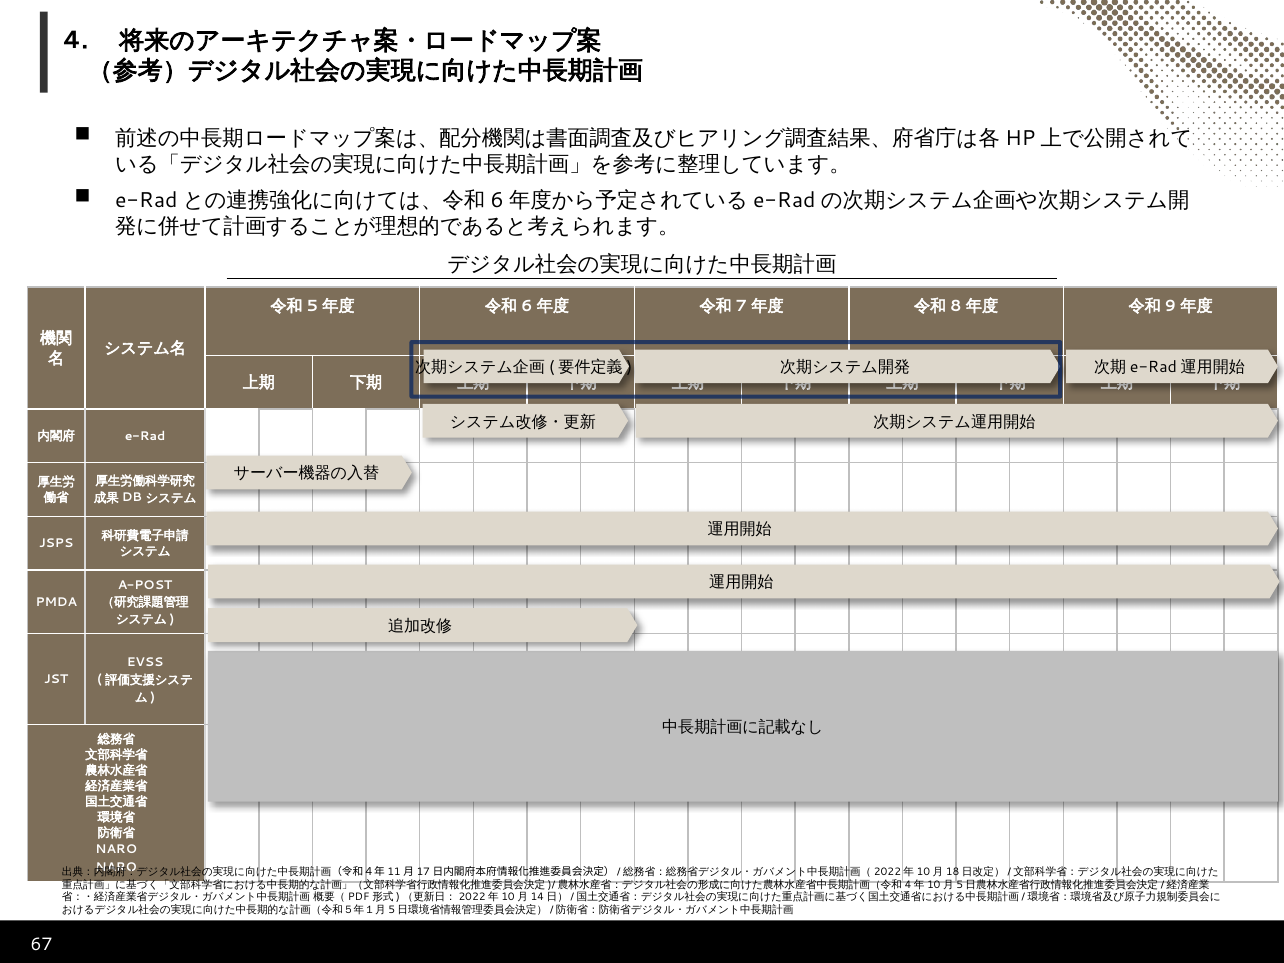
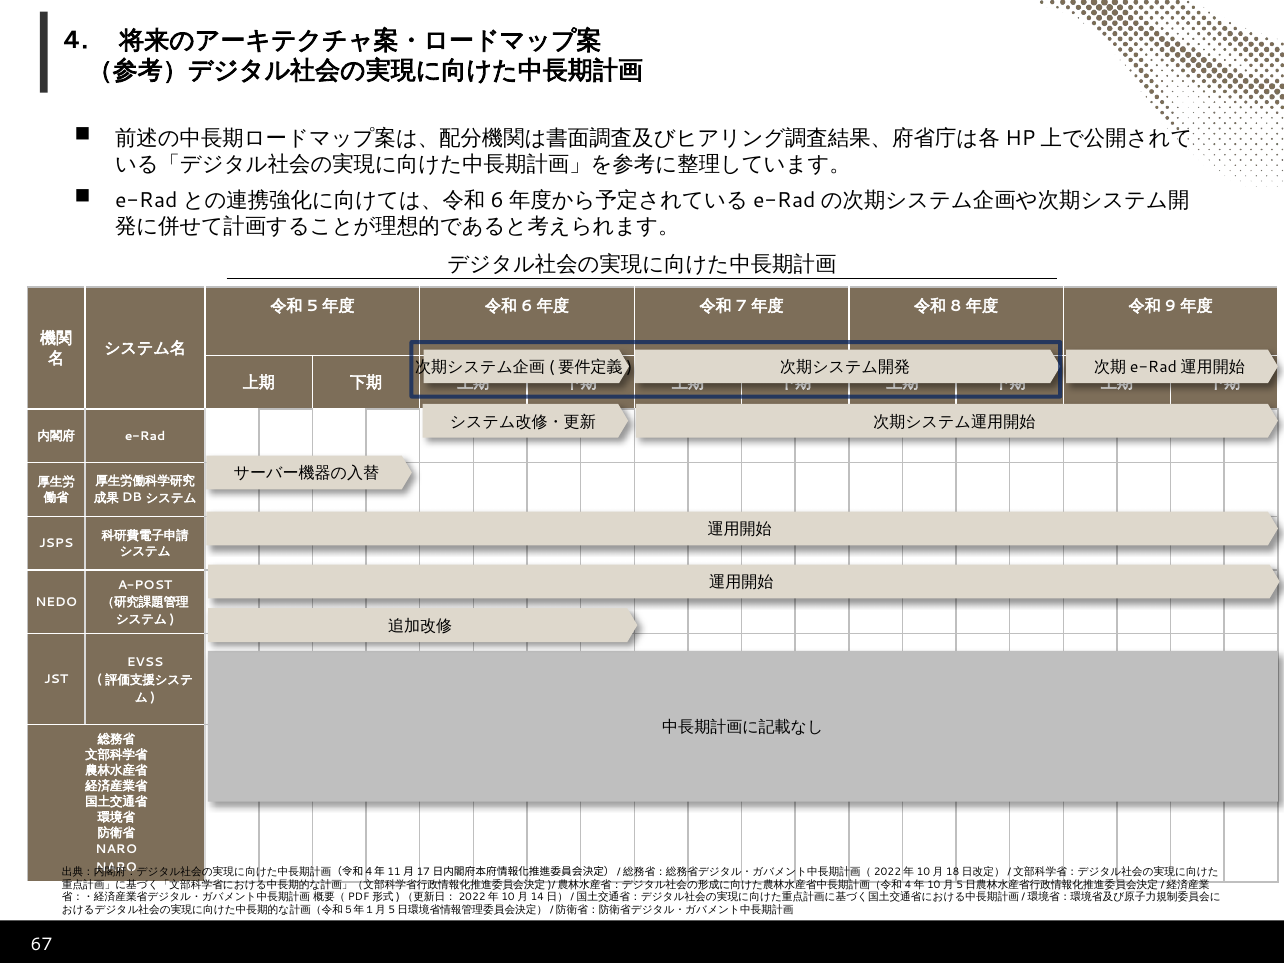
PMDA: PMDA -> NEDO
